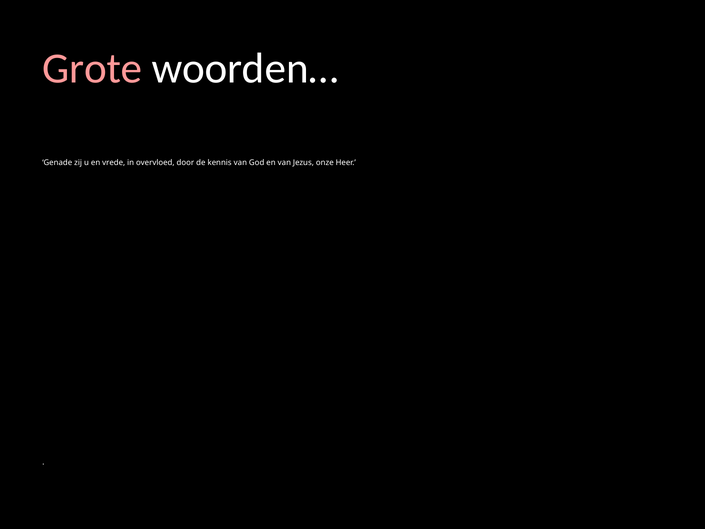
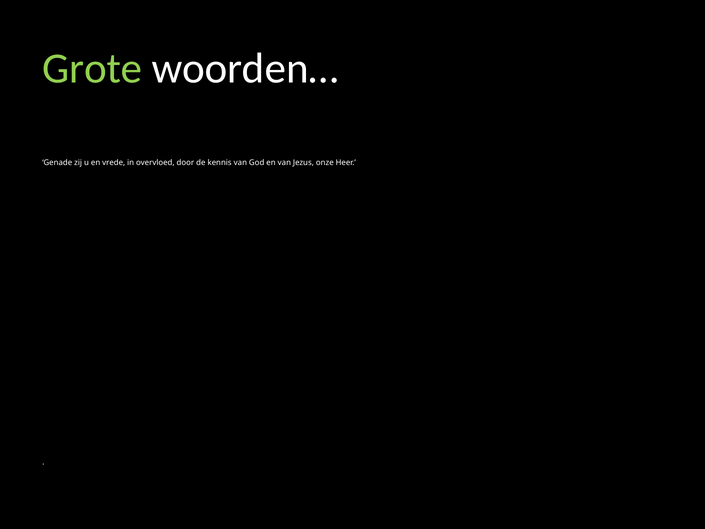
Grote colour: pink -> light green
